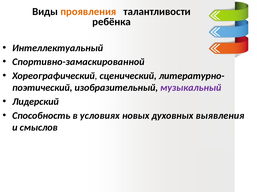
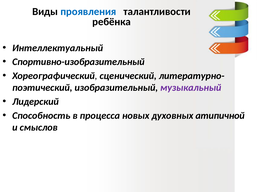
проявления colour: orange -> blue
Спортивно-замаскированной: Спортивно-замаскированной -> Спортивно-изобразительный
условиях: условиях -> процесса
выявления: выявления -> атипичной
